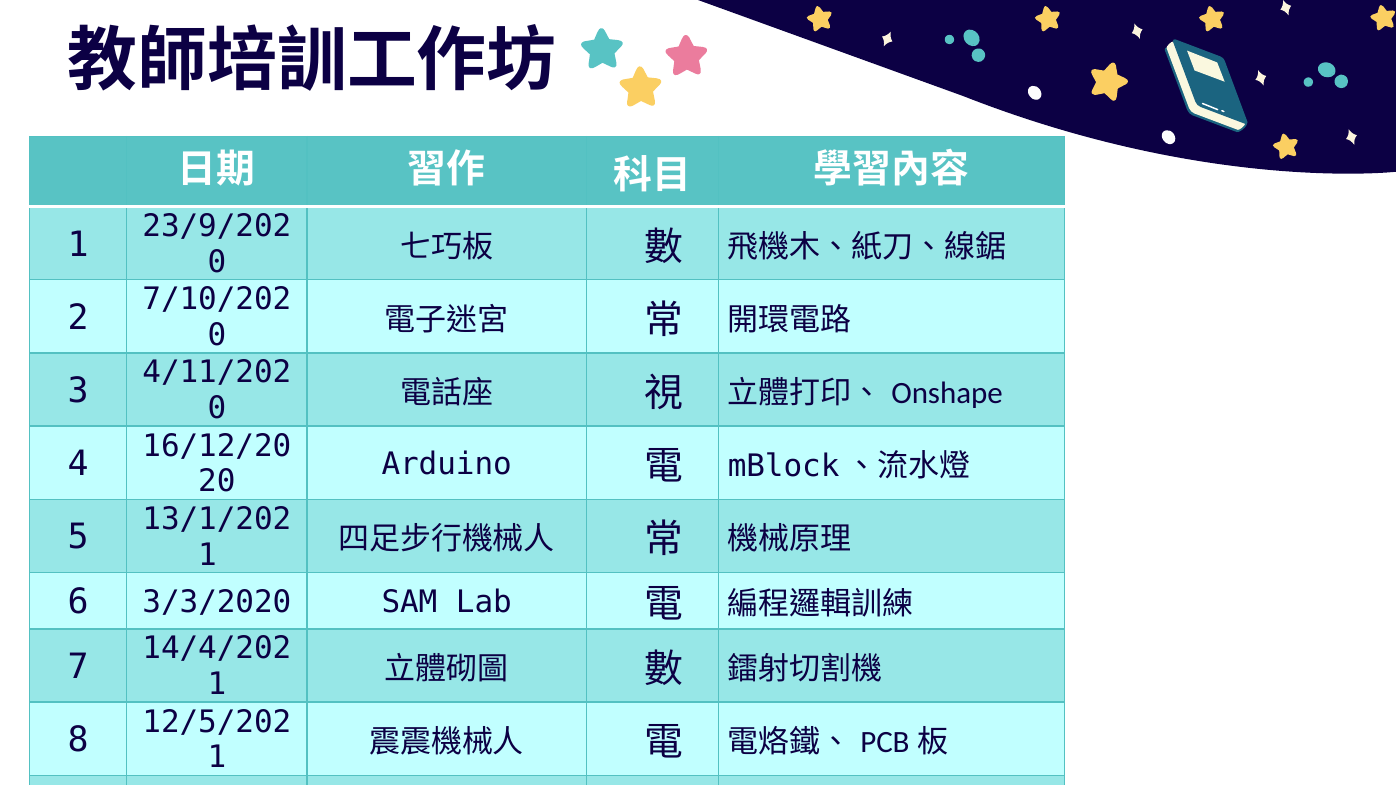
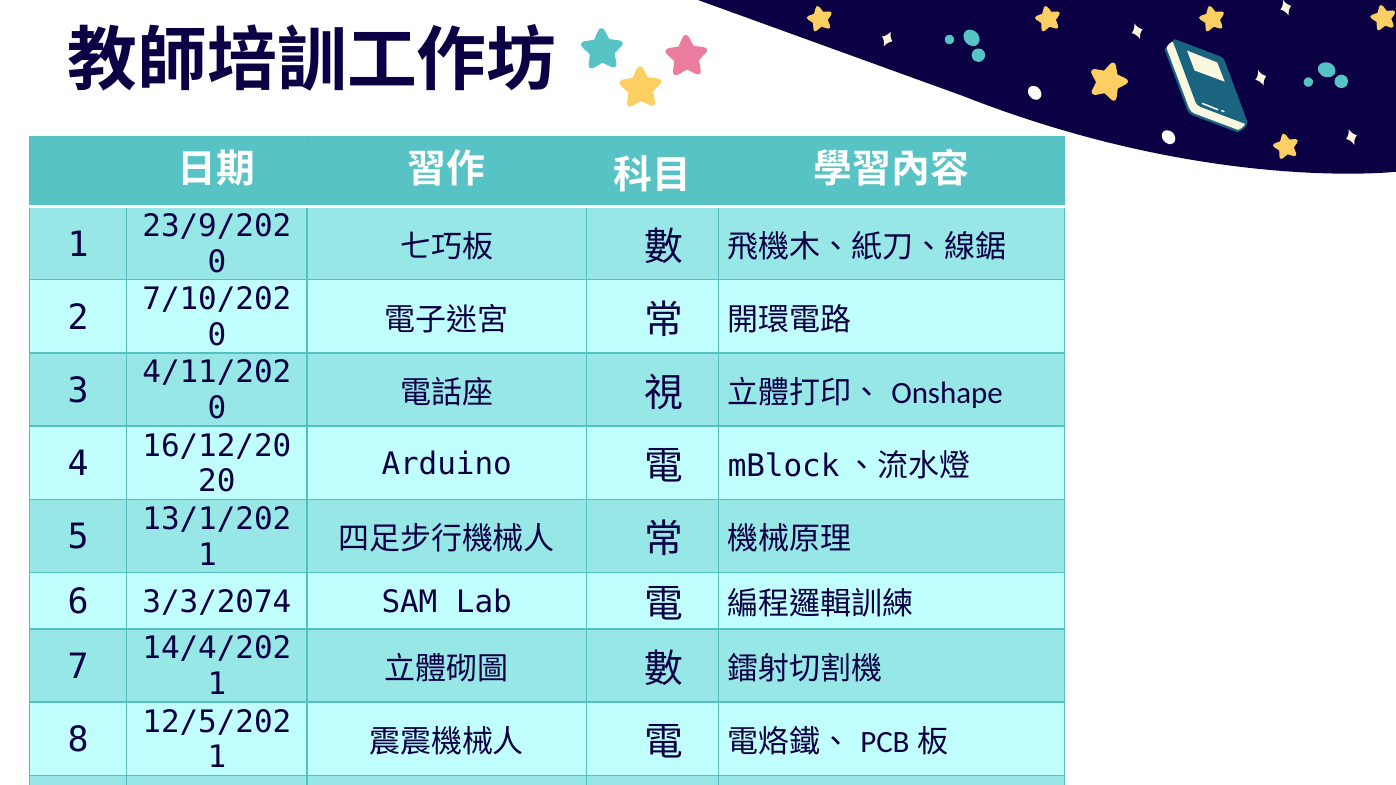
3/3/2020: 3/3/2020 -> 3/3/2074
